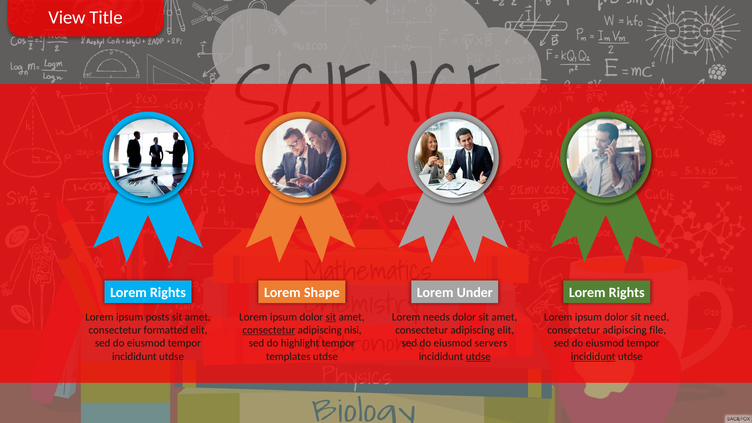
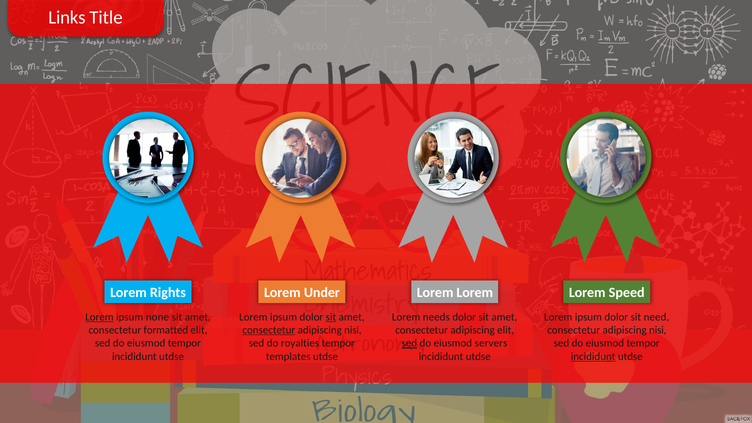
View: View -> Links
Shape: Shape -> Under
Under at (475, 293): Under -> Lorem
Rights at (627, 293): Rights -> Speed
Lorem at (99, 317) underline: none -> present
posts: posts -> none
file at (658, 330): file -> nisi
highlight: highlight -> royalties
sed at (409, 343) underline: none -> present
utdse at (478, 356) underline: present -> none
